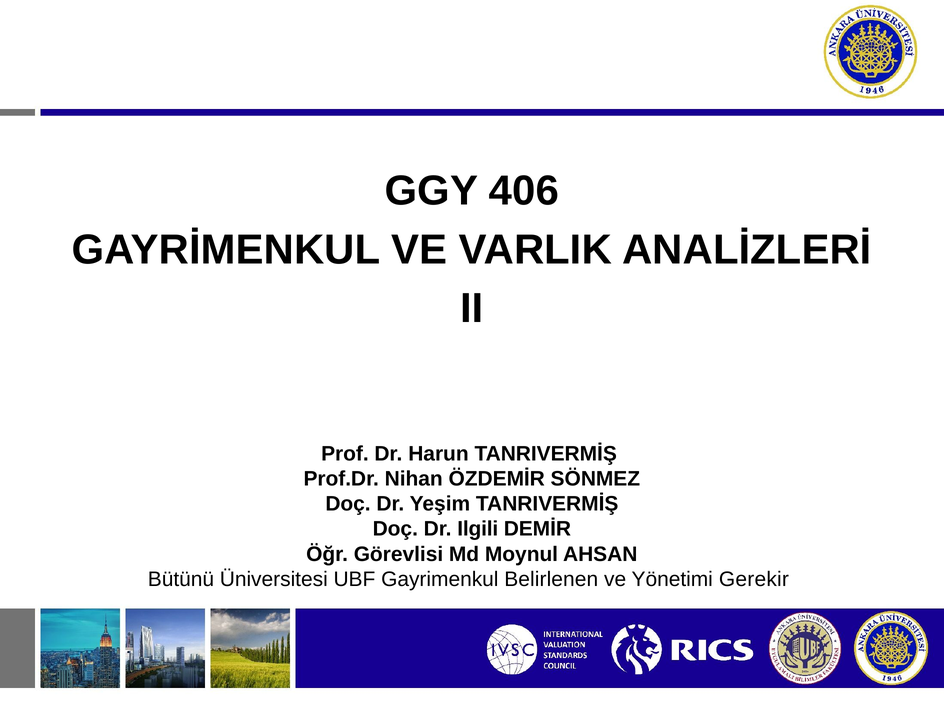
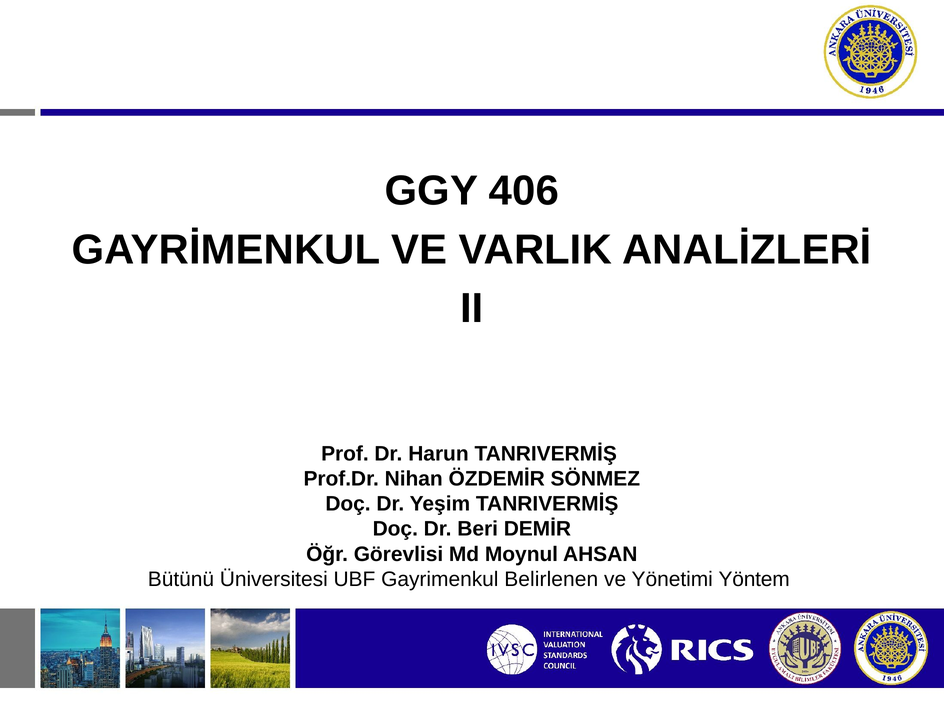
Ilgili: Ilgili -> Beri
Gerekir: Gerekir -> Yöntem
